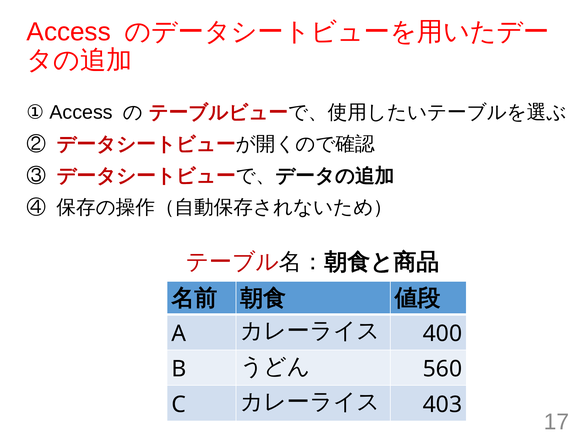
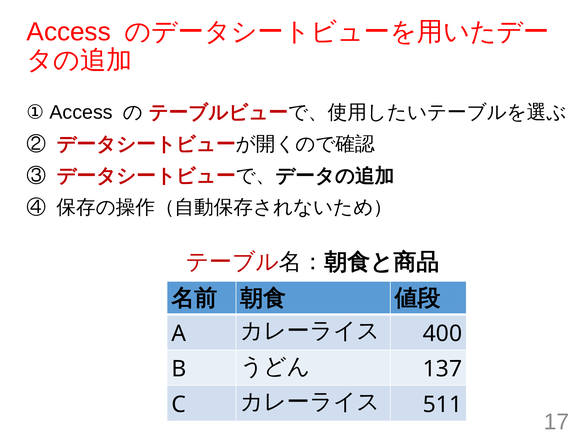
560: 560 -> 137
403: 403 -> 511
